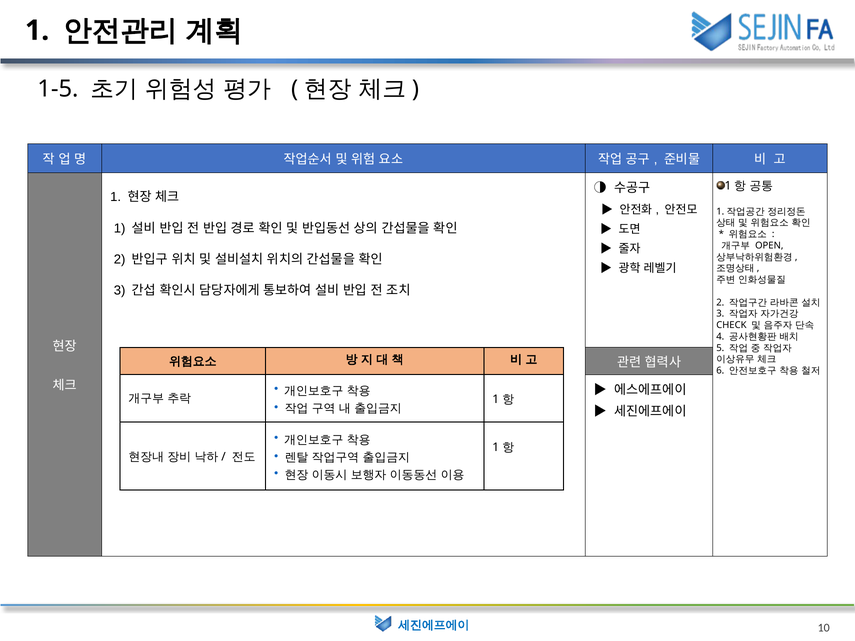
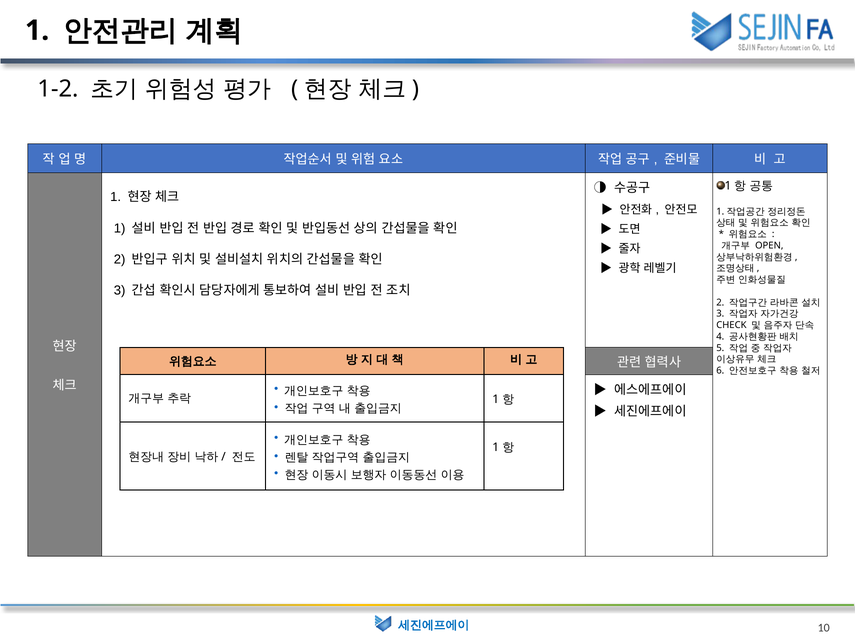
1-5: 1-5 -> 1-2
